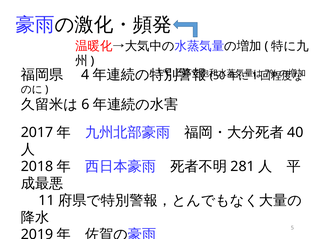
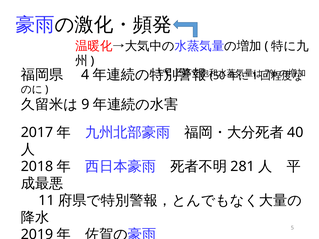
6: 6 -> 9
